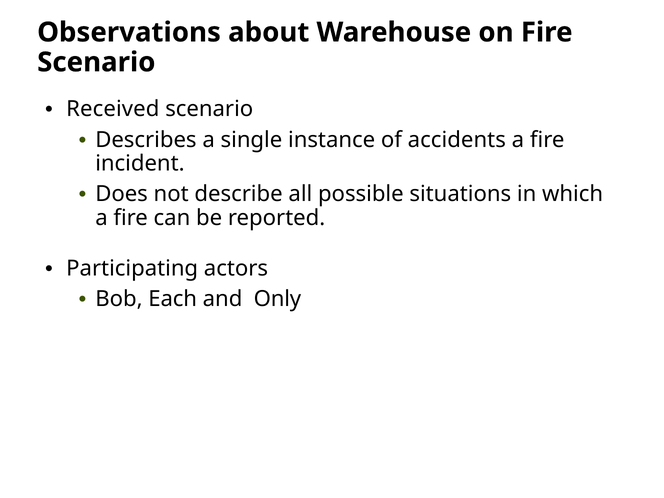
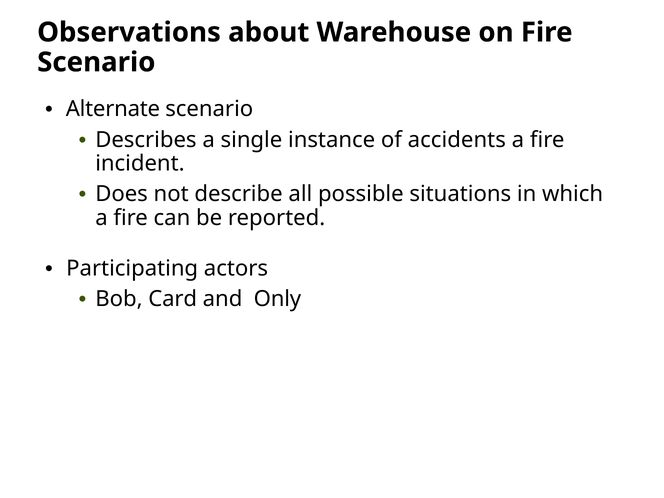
Received: Received -> Alternate
Each: Each -> Card
